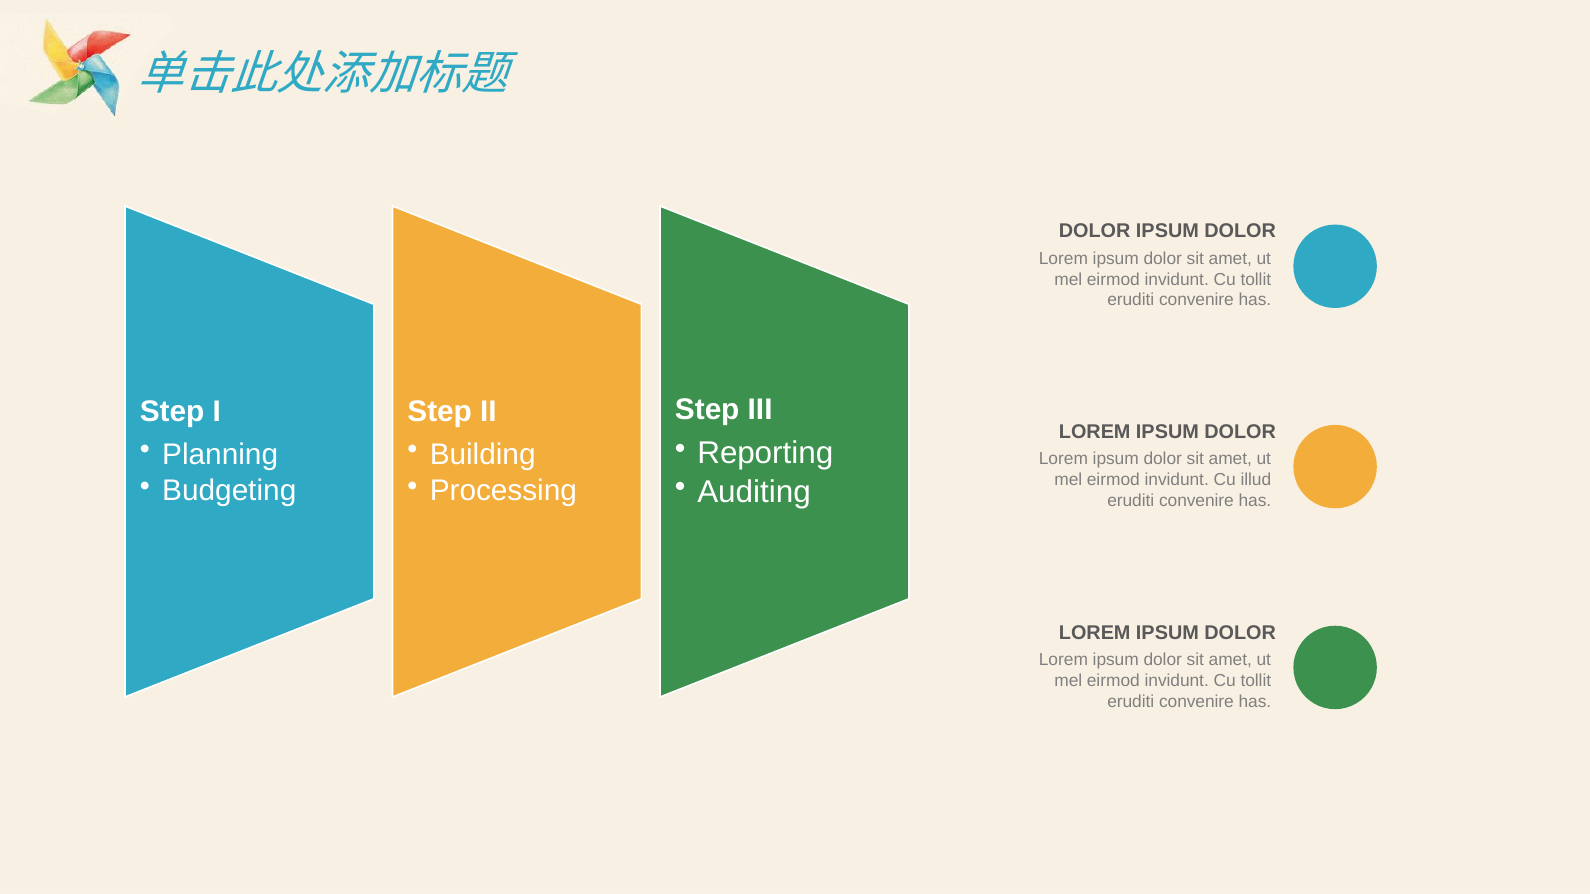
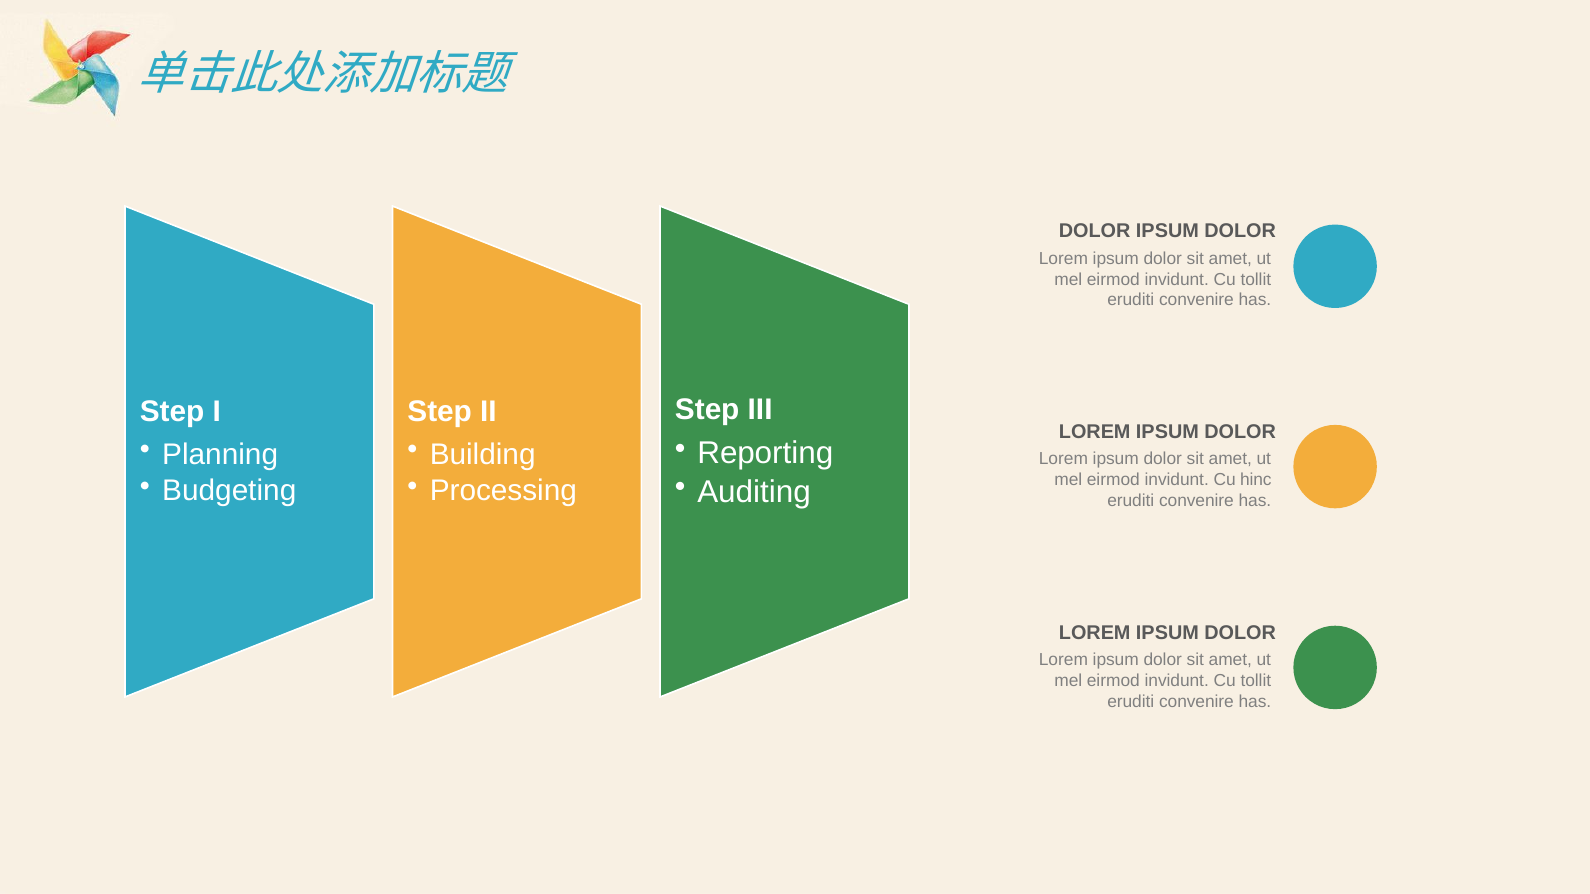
illud: illud -> hinc
